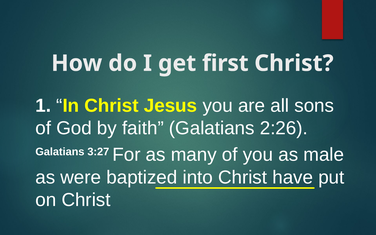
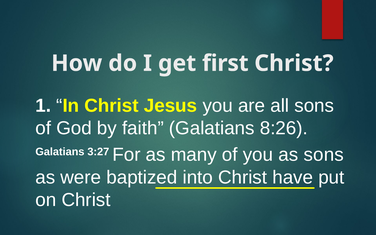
2:26: 2:26 -> 8:26
as male: male -> sons
